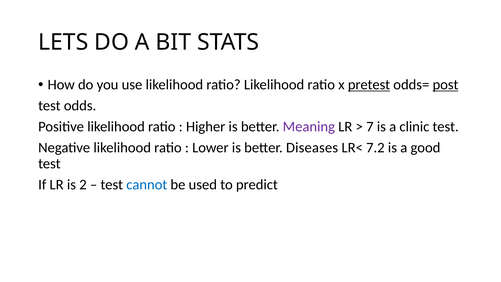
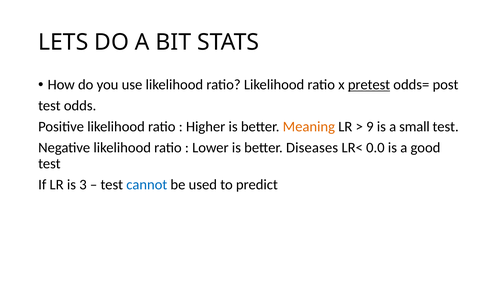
post underline: present -> none
Meaning colour: purple -> orange
7: 7 -> 9
clinic: clinic -> small
7.2: 7.2 -> 0.0
2: 2 -> 3
